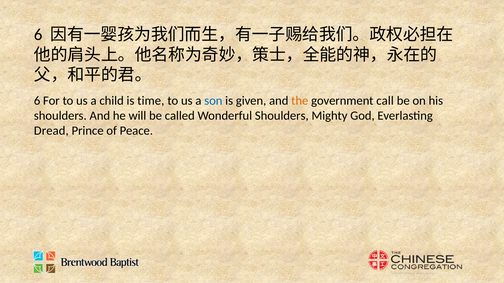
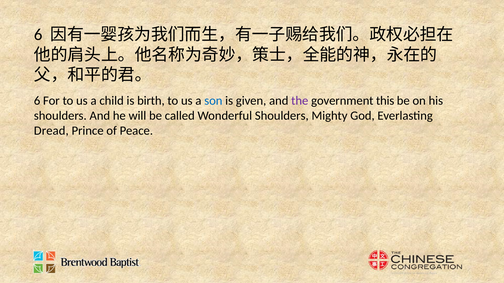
time: time -> birth
the colour: orange -> purple
call: call -> this
